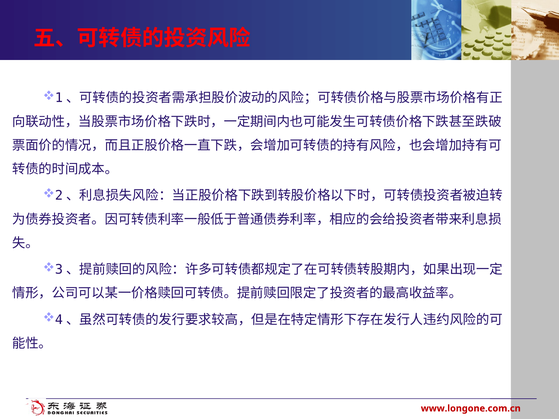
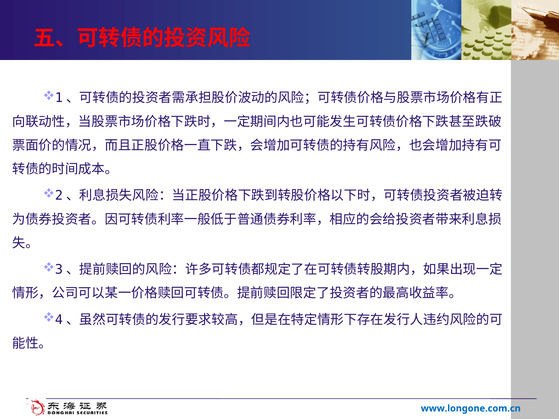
www.longone.com.cn colour: red -> blue
